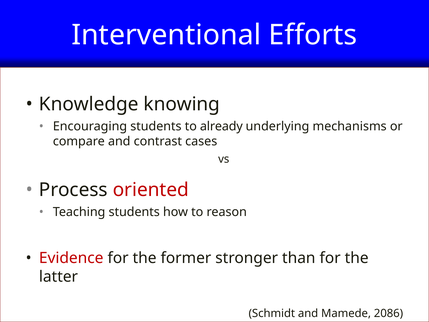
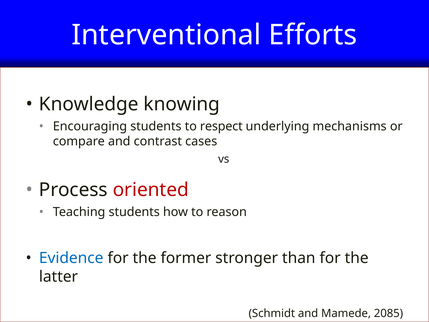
already: already -> respect
Evidence colour: red -> blue
2086: 2086 -> 2085
